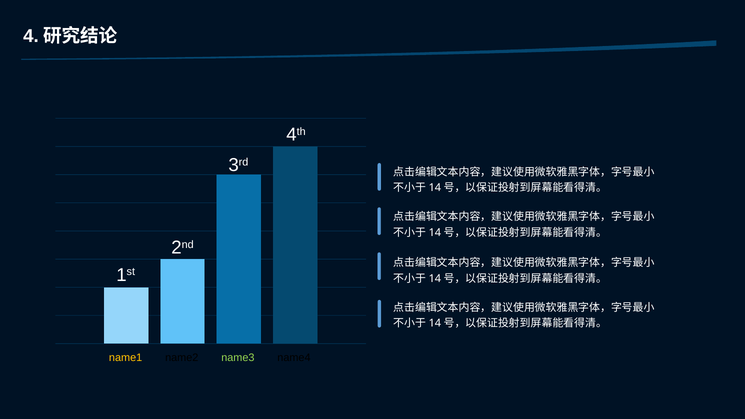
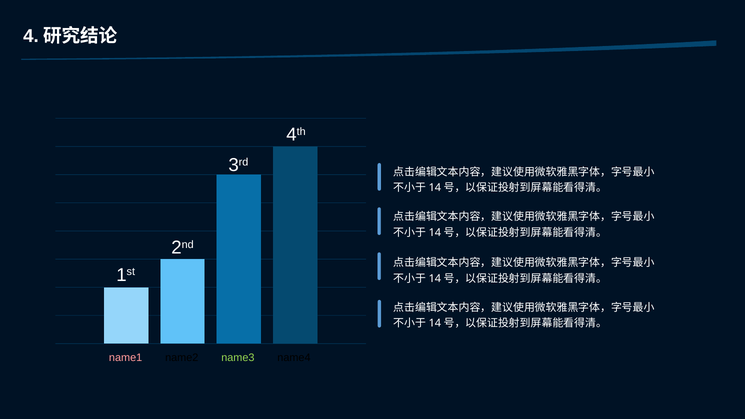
name1 colour: yellow -> pink
